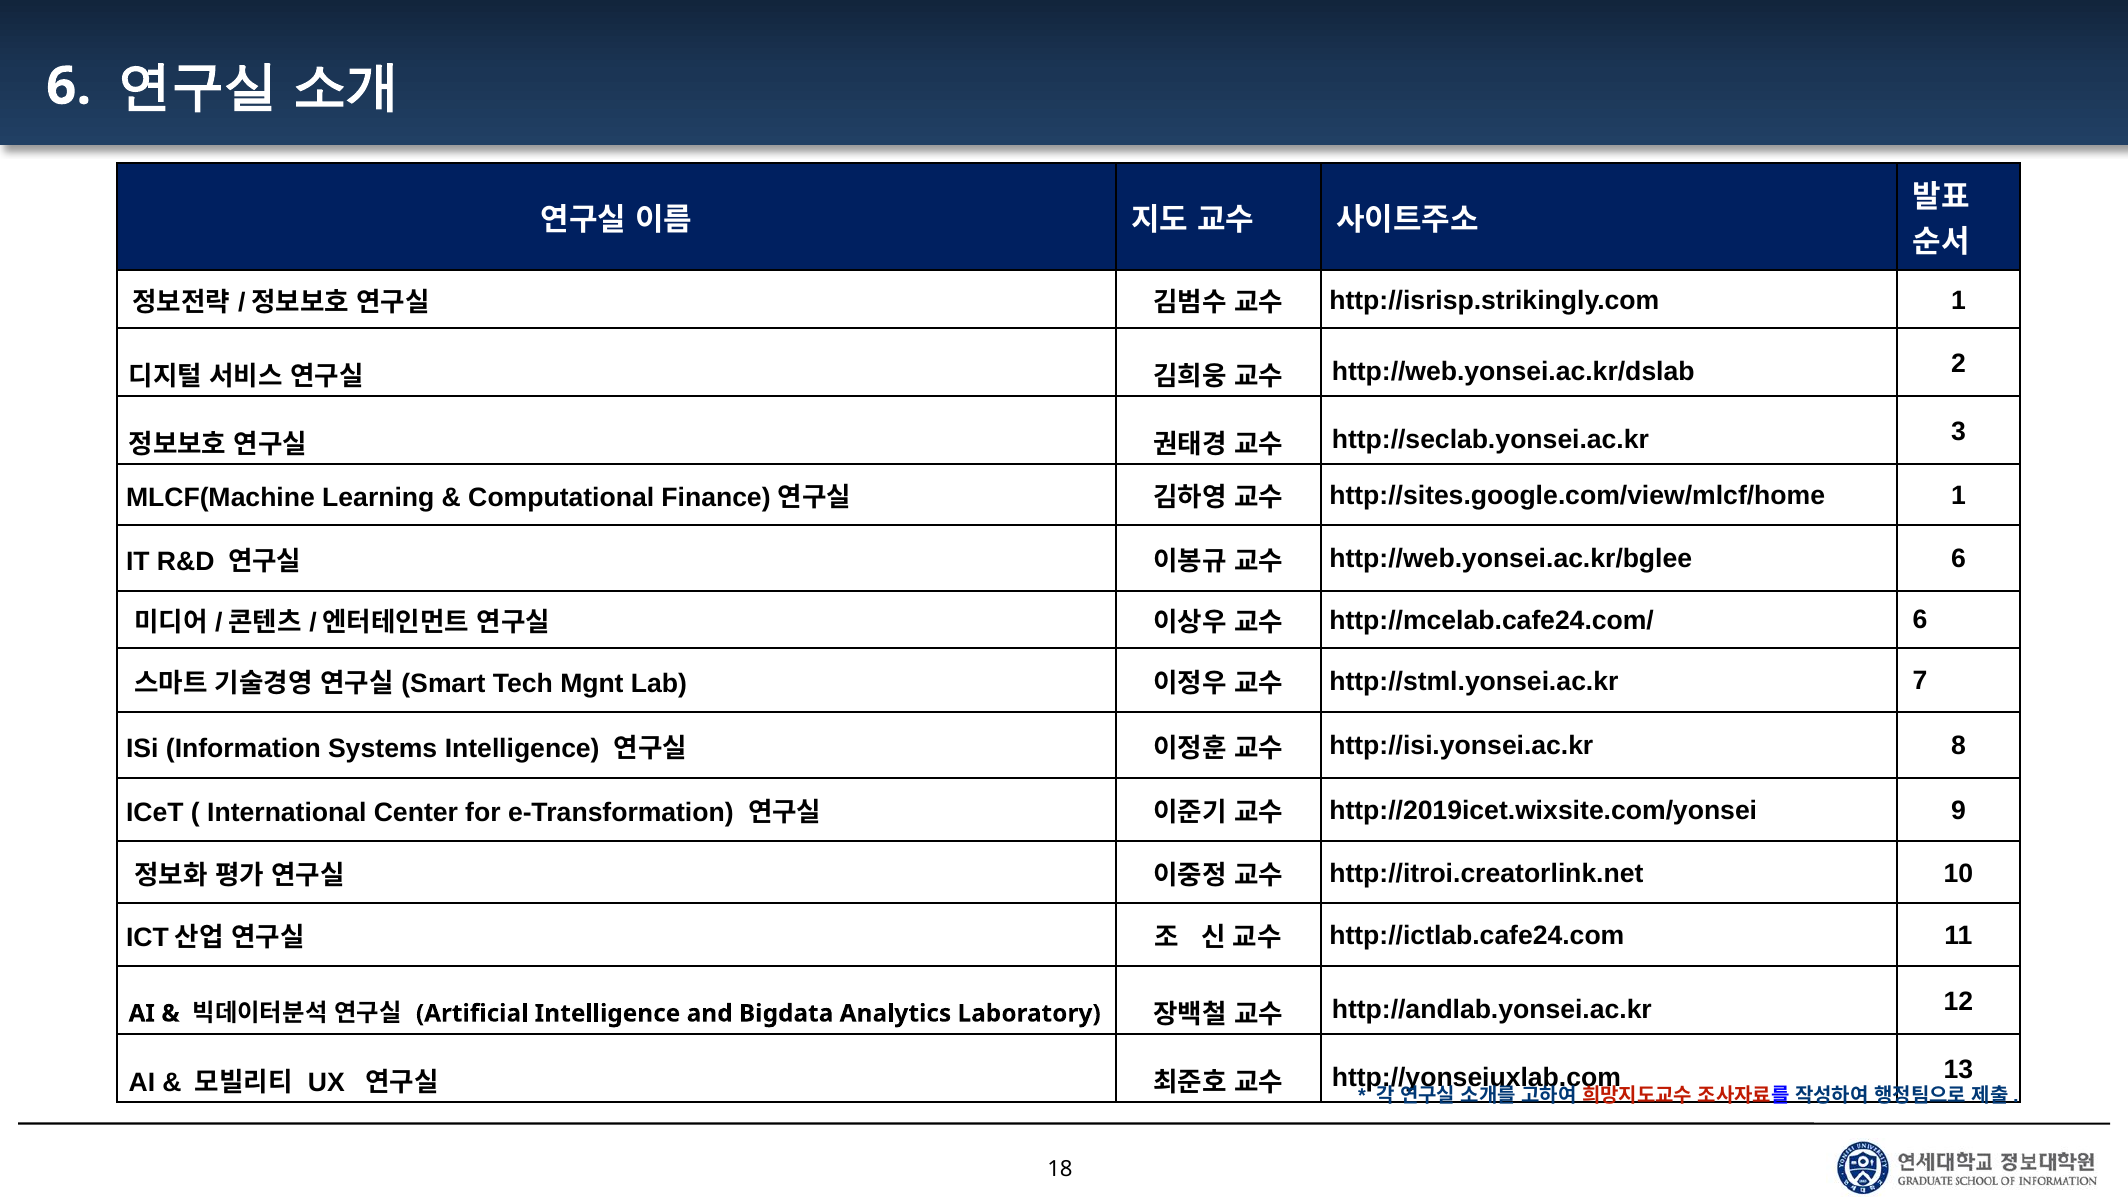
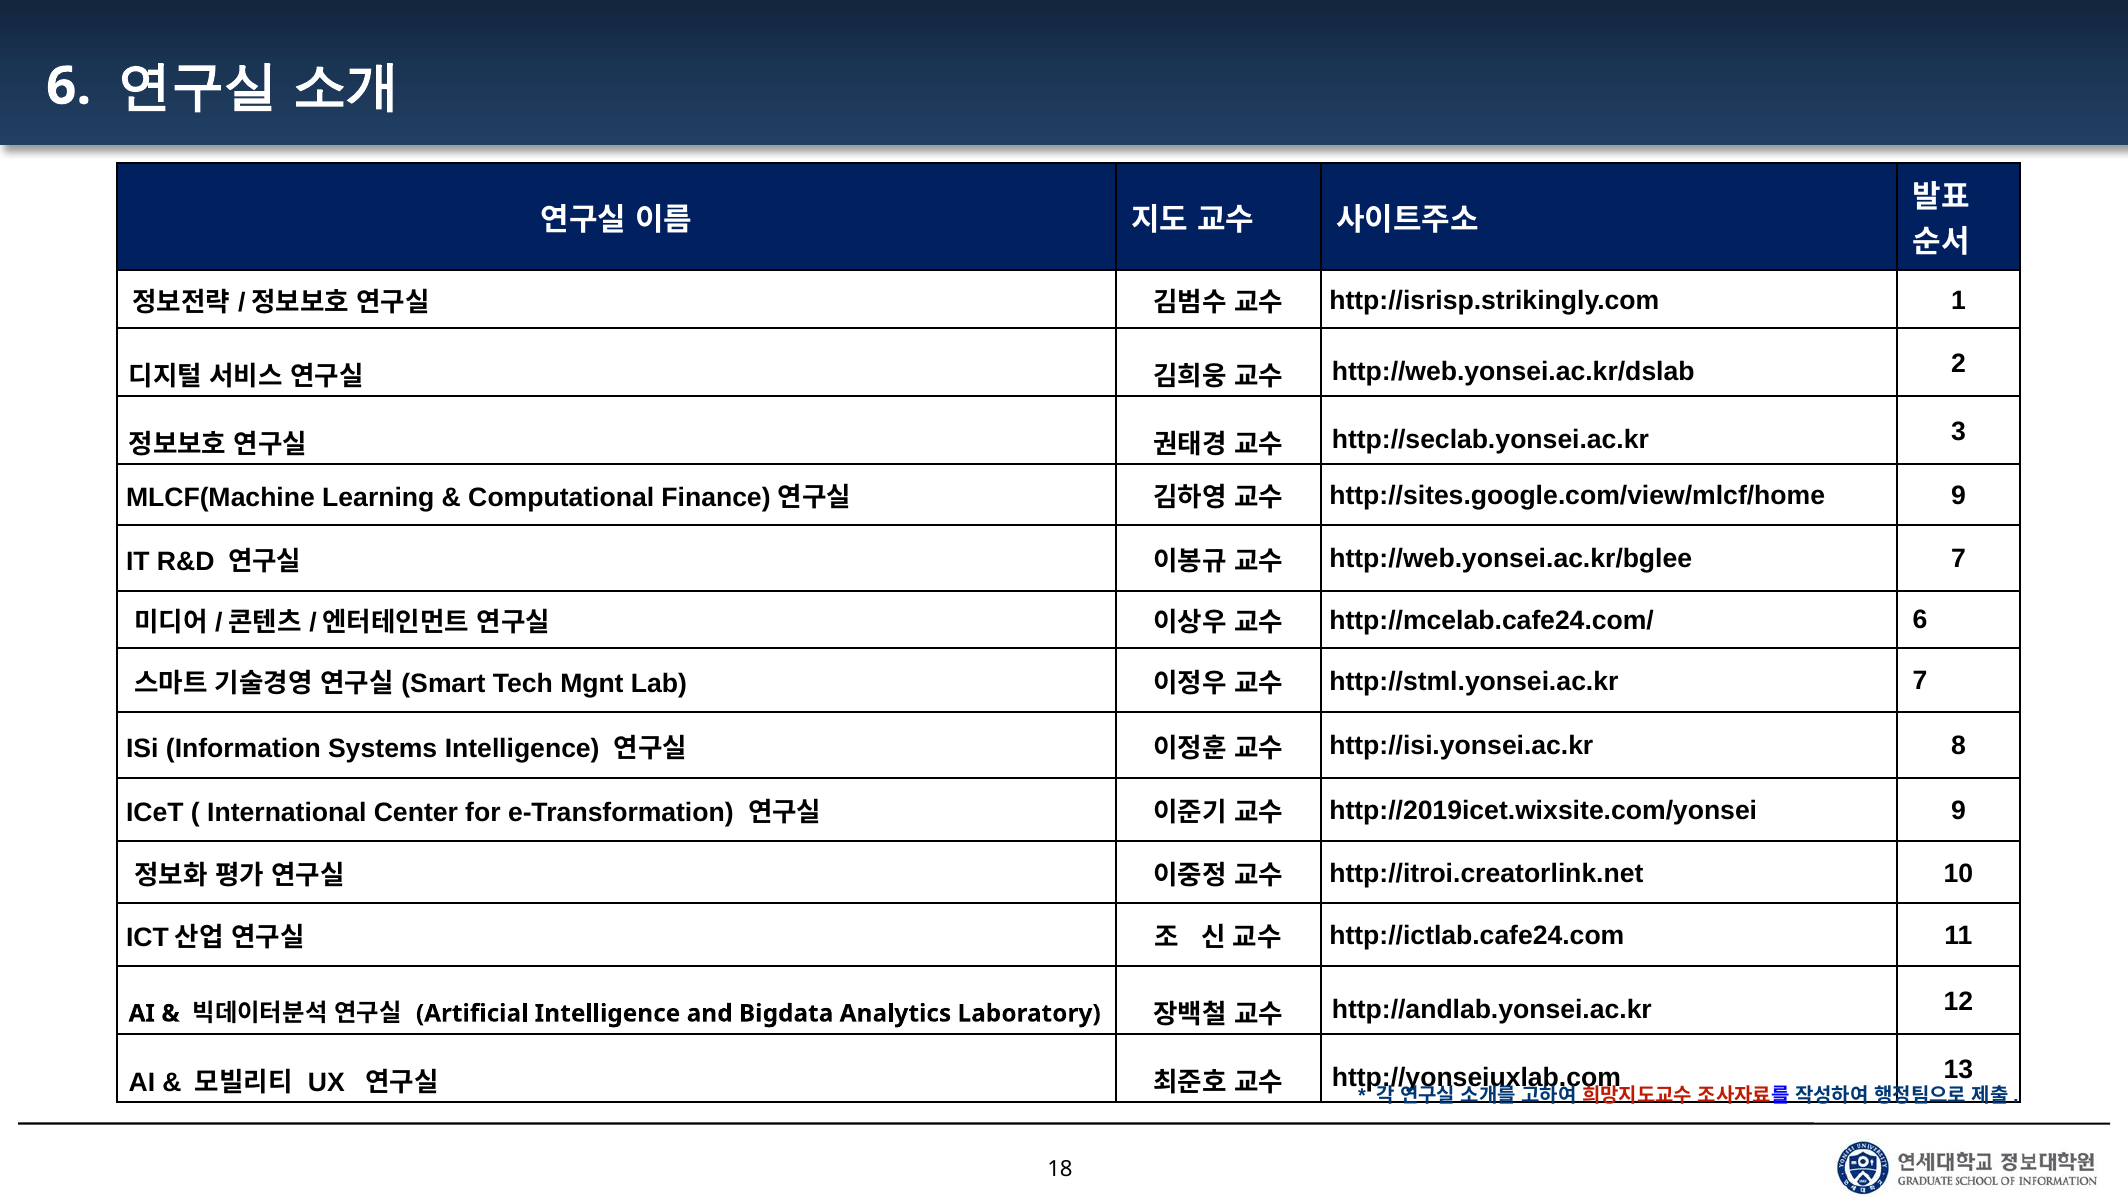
http://sites.google.com/view/mlcf/home 1: 1 -> 9
http://web.yonsei.ac.kr/bglee 6: 6 -> 7
